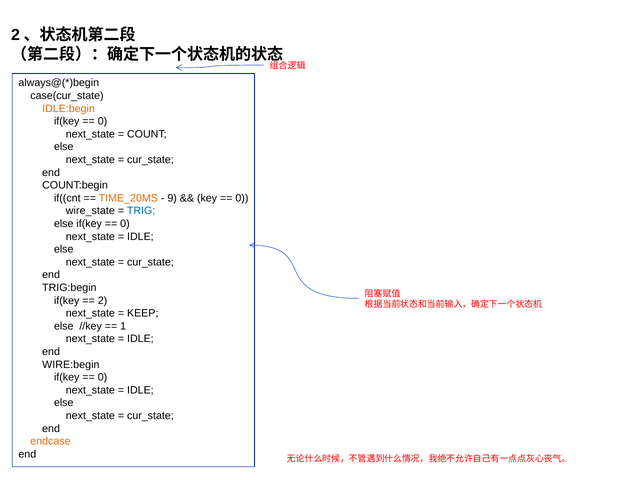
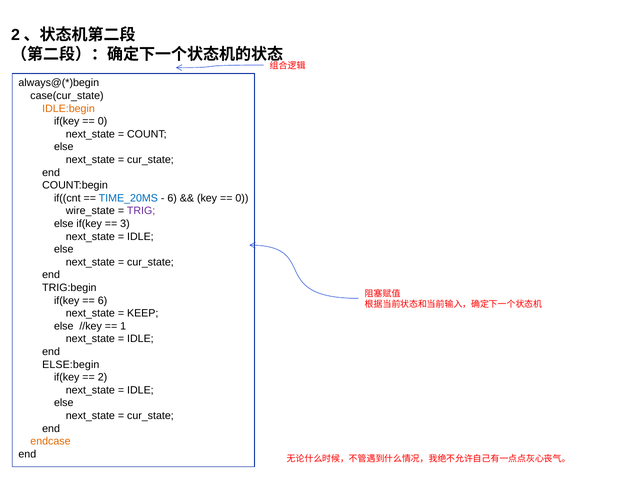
TIME_20MS colour: orange -> blue
9 at (172, 198): 9 -> 6
TRIG colour: blue -> purple
0 at (125, 224): 0 -> 3
2 at (102, 301): 2 -> 6
WIRE:begin: WIRE:begin -> ELSE:begin
0 at (102, 377): 0 -> 2
